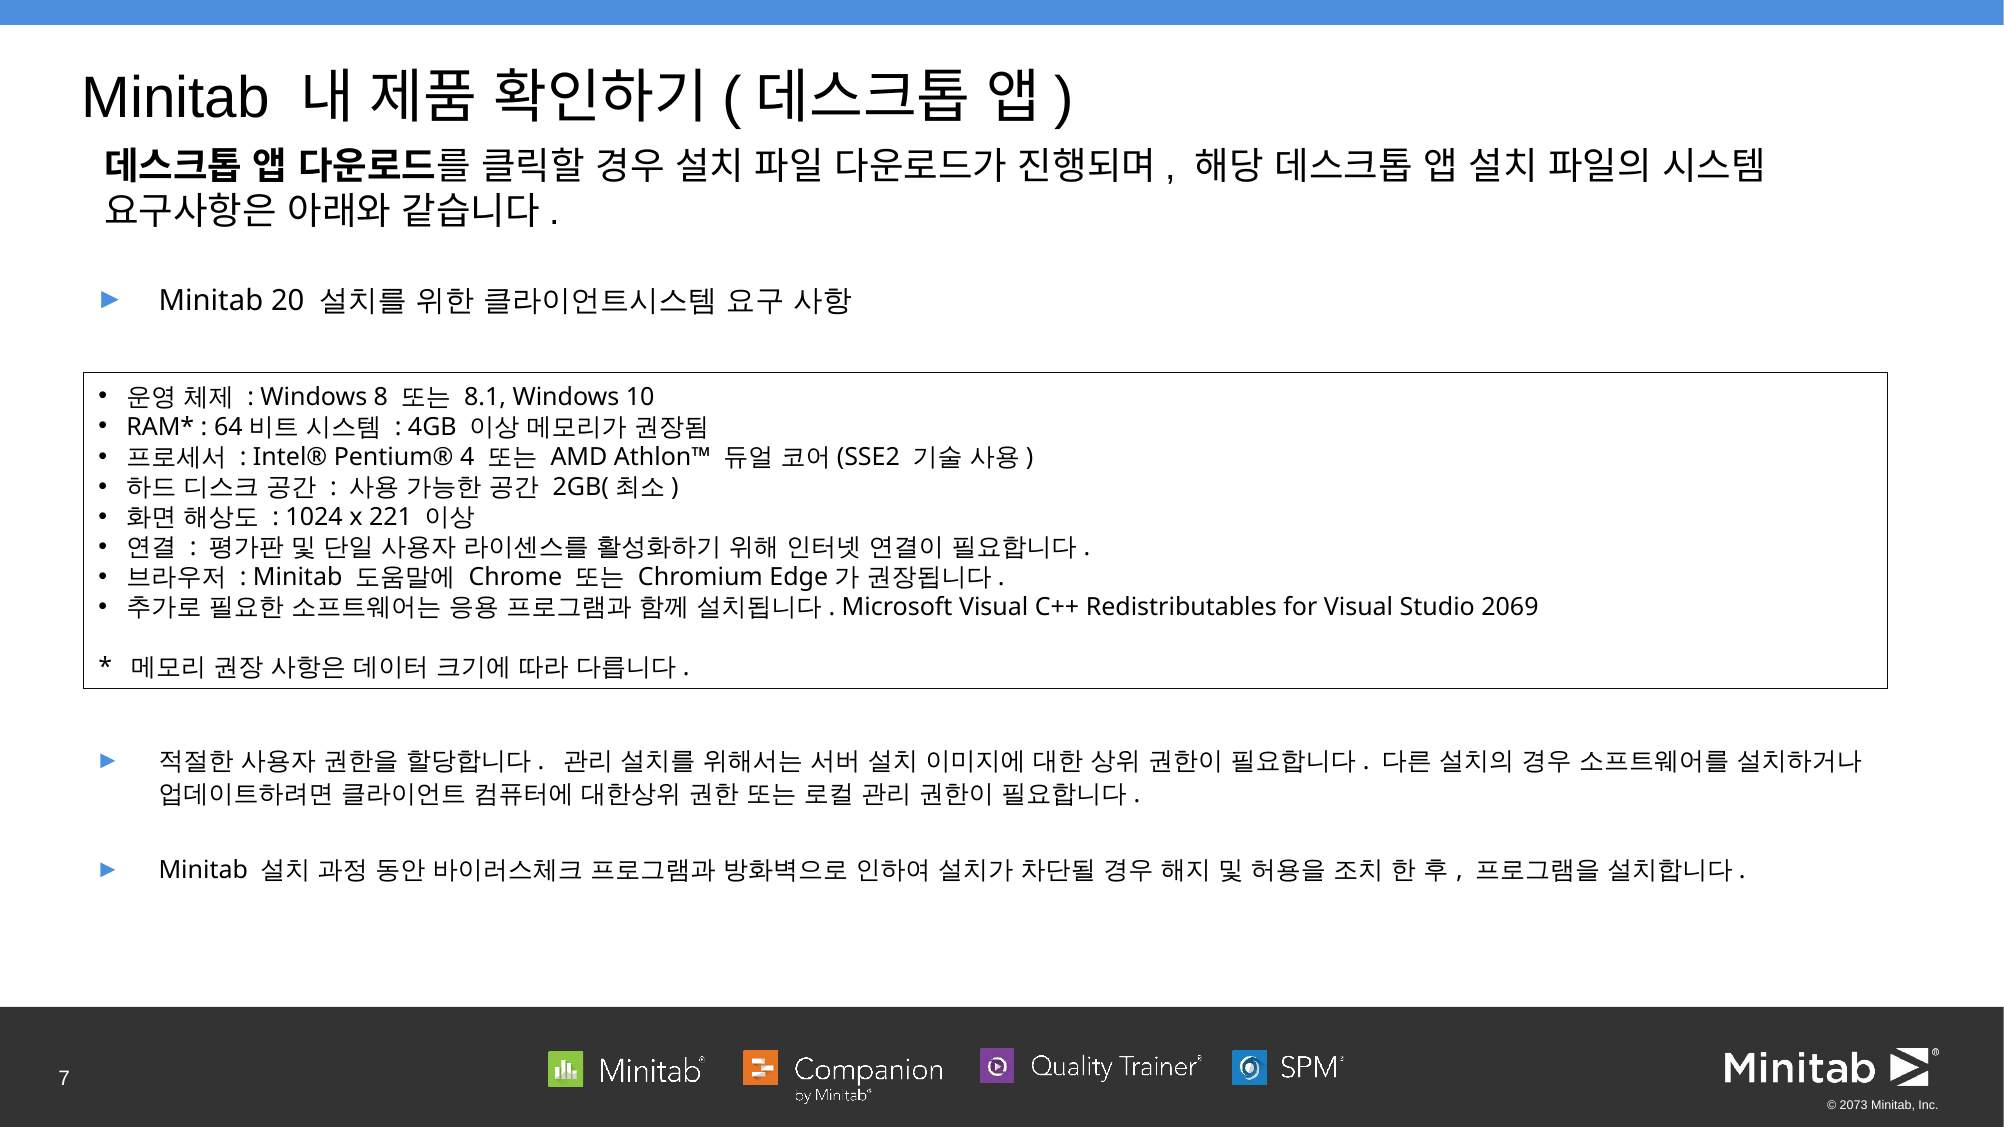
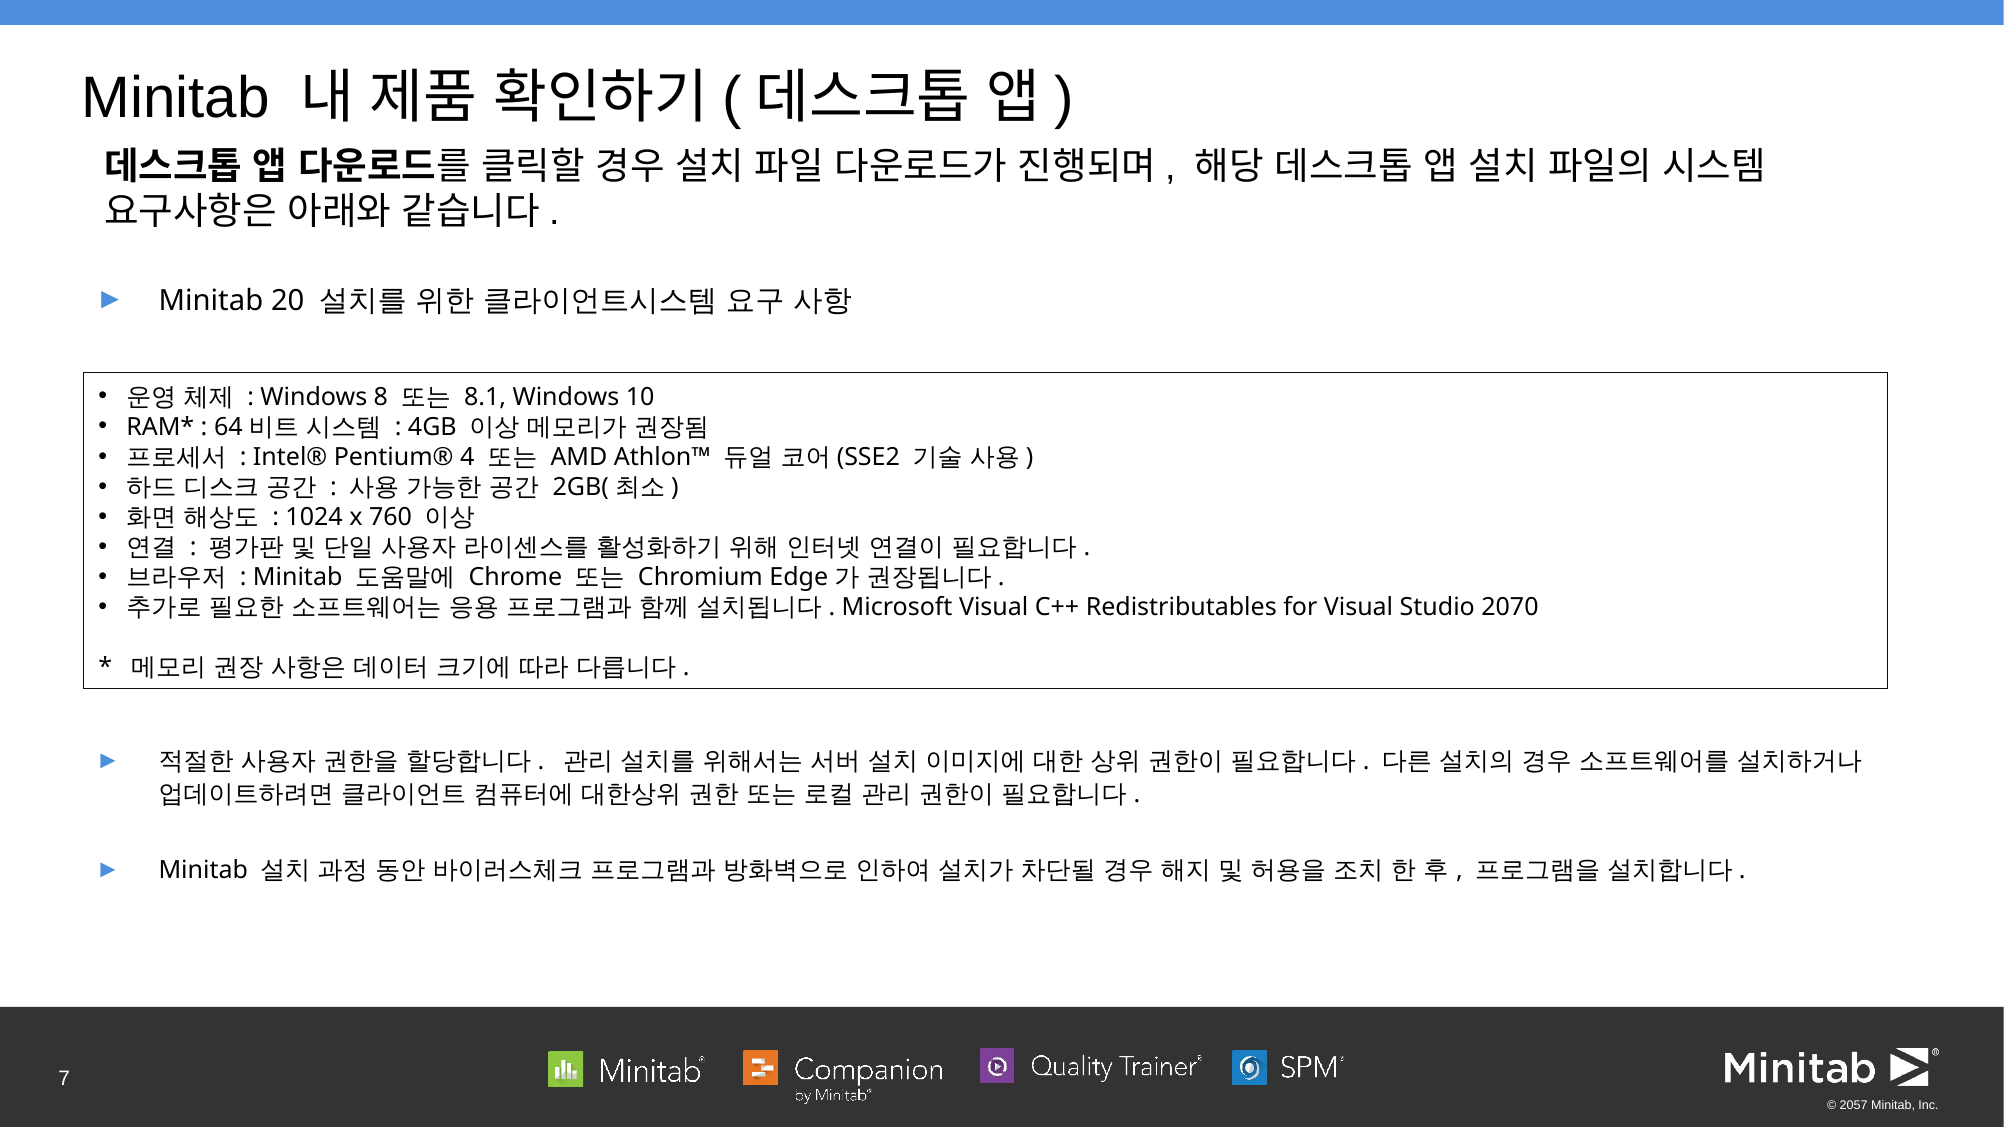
221: 221 -> 760
2069: 2069 -> 2070
2073: 2073 -> 2057
